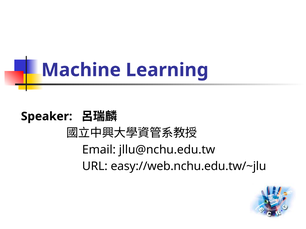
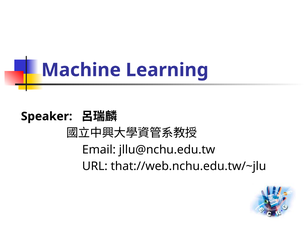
easy://web.nchu.edu.tw/~jlu: easy://web.nchu.edu.tw/~jlu -> that://web.nchu.edu.tw/~jlu
